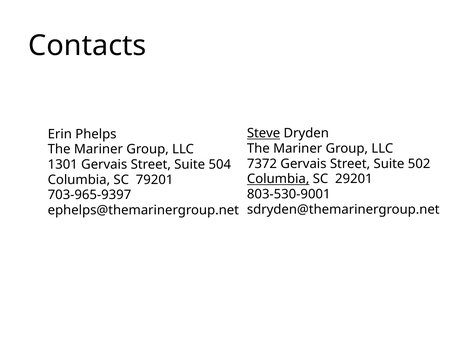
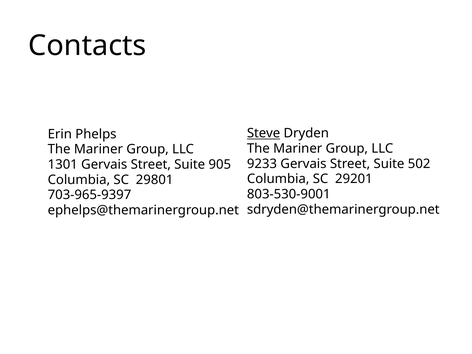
7372: 7372 -> 9233
504: 504 -> 905
Columbia at (278, 179) underline: present -> none
79201: 79201 -> 29801
